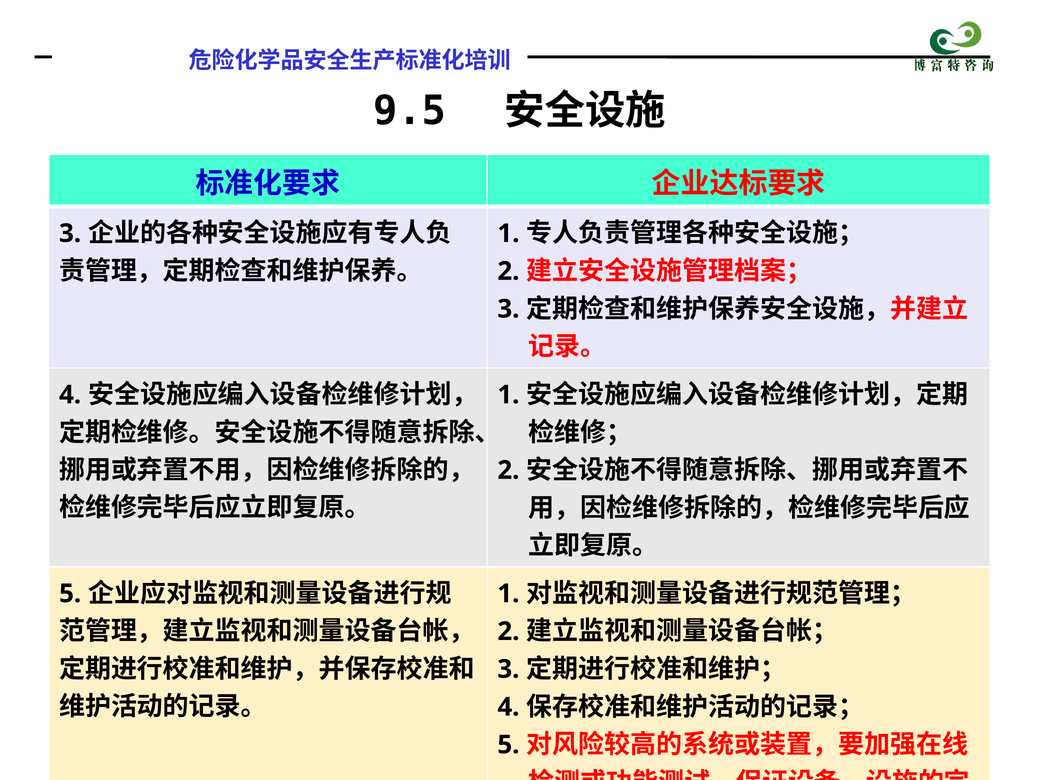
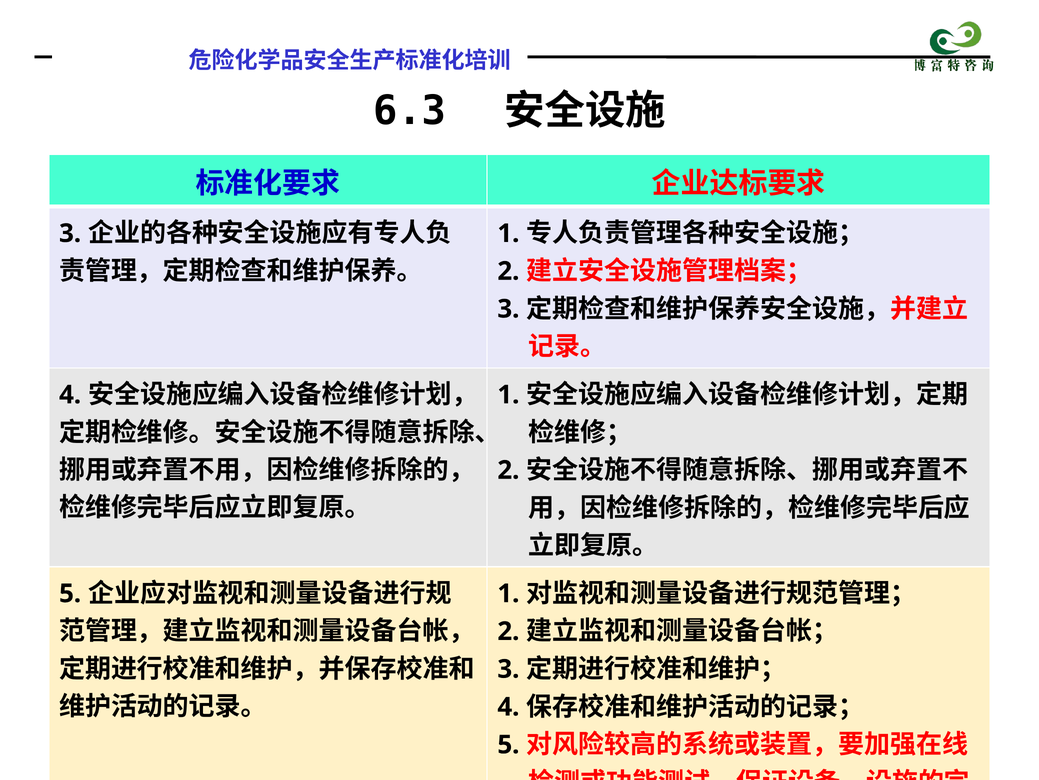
9.5: 9.5 -> 6.3
